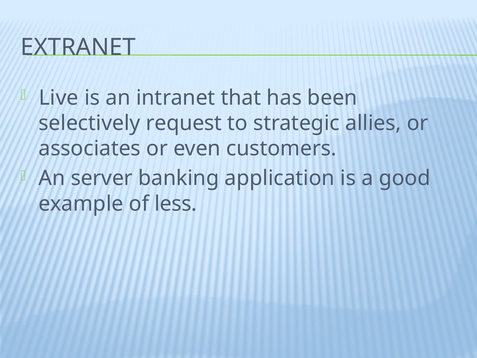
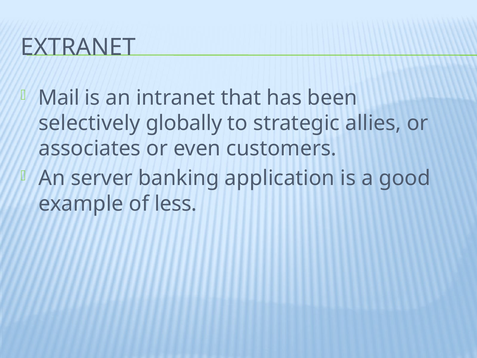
Live: Live -> Mail
request: request -> globally
